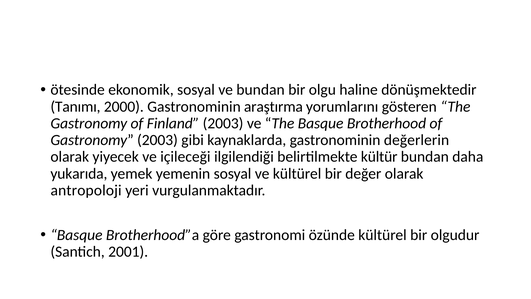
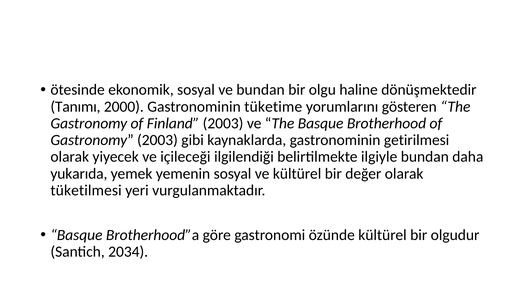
araştırma: araştırma -> tüketime
değerlerin: değerlerin -> getirilmesi
kültür: kültür -> ilgiyle
antropoloji: antropoloji -> tüketilmesi
2001: 2001 -> 2034
